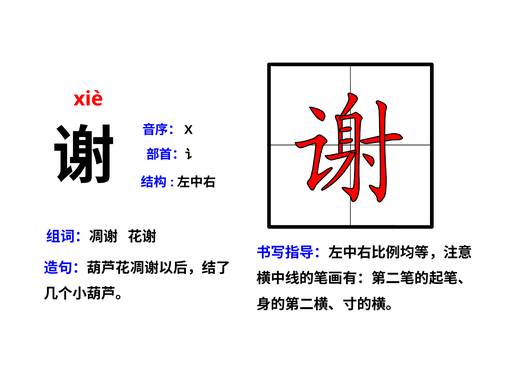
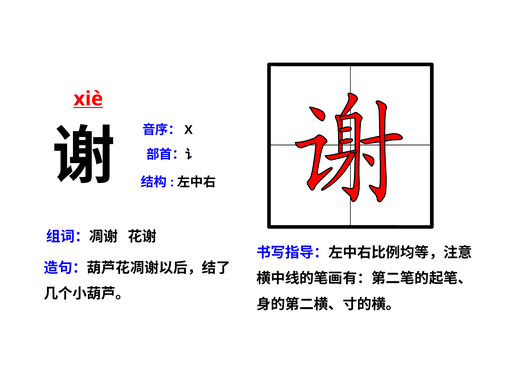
xiè underline: none -> present
